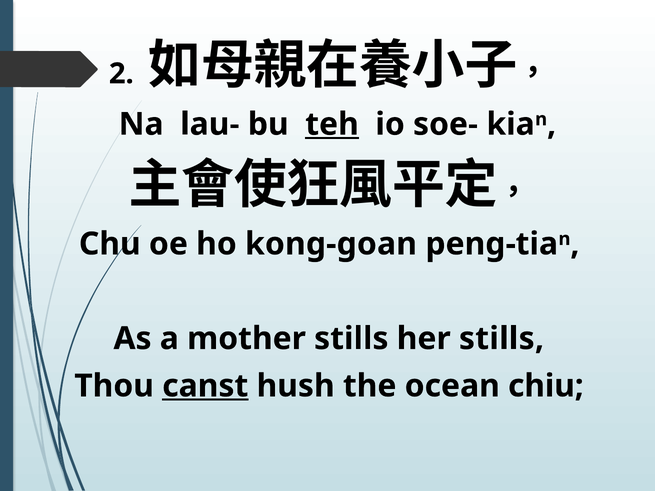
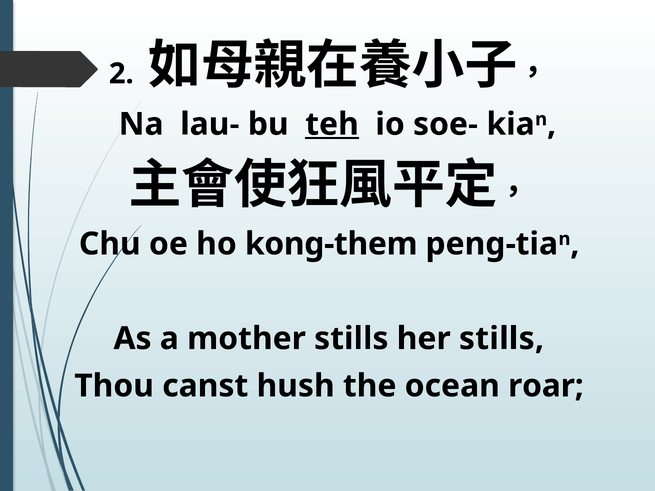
kong-goan: kong-goan -> kong-them
canst underline: present -> none
chiu: chiu -> roar
